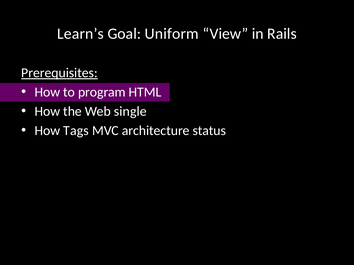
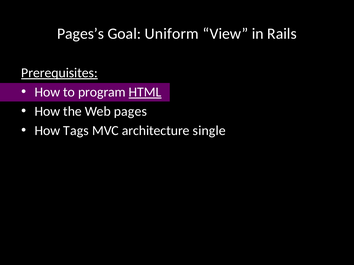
Learn’s: Learn’s -> Pages’s
HTML underline: none -> present
single: single -> pages
status: status -> single
